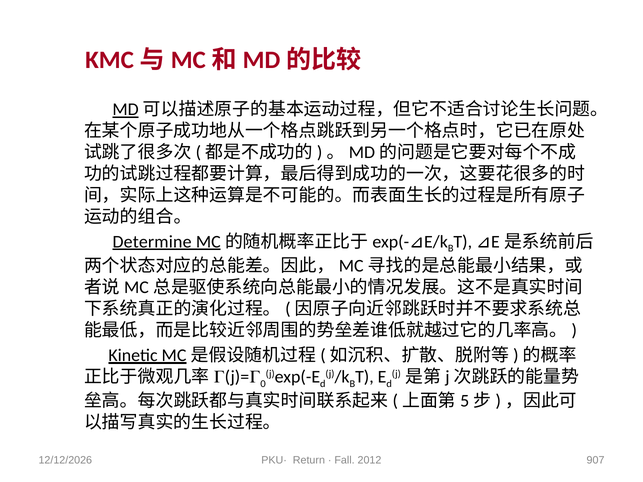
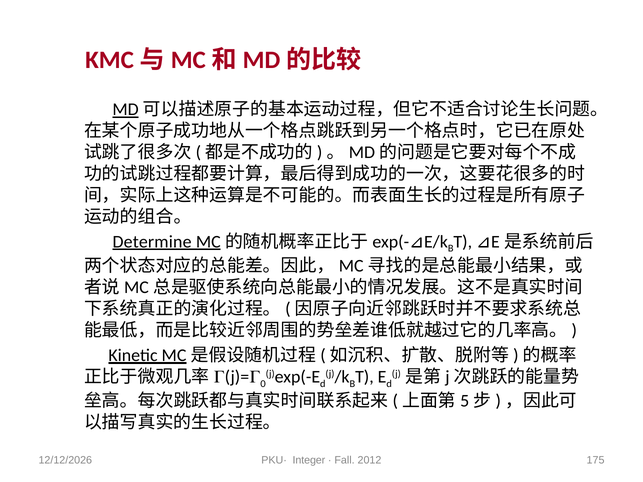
Return: Return -> Integer
907: 907 -> 175
